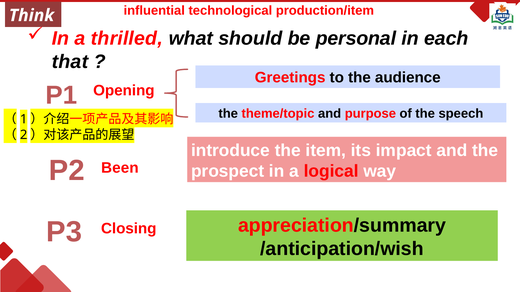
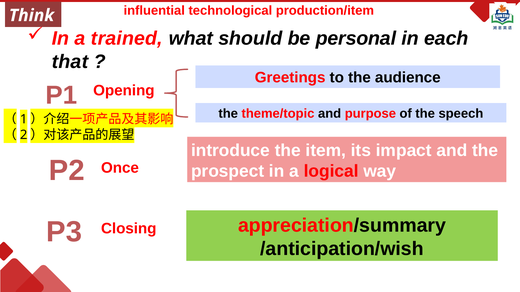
thrilled: thrilled -> trained
Been: Been -> Once
